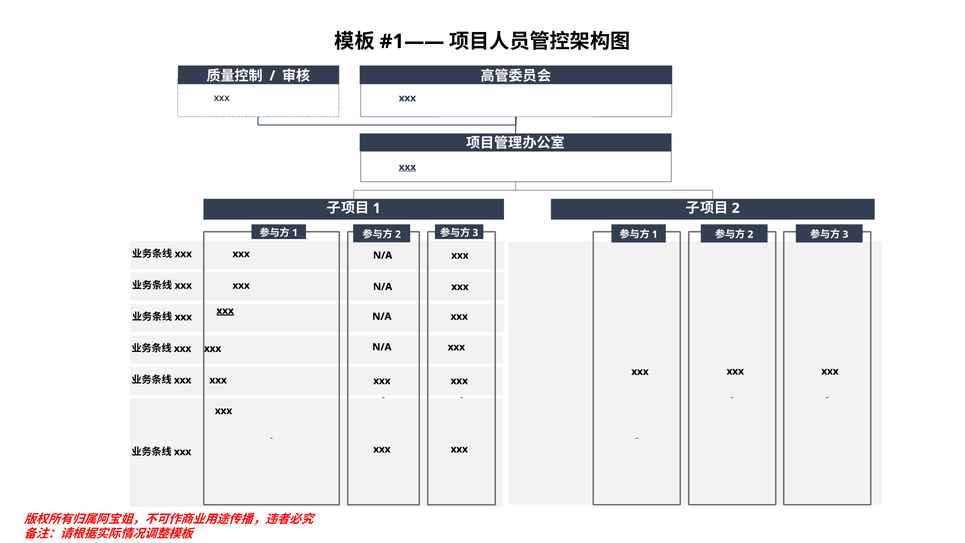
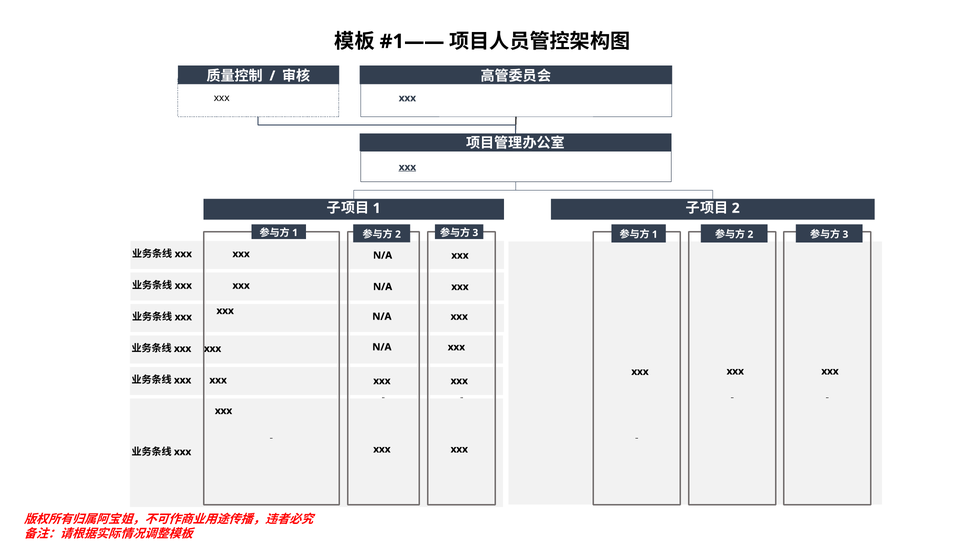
xxx at (225, 311) underline: present -> none
